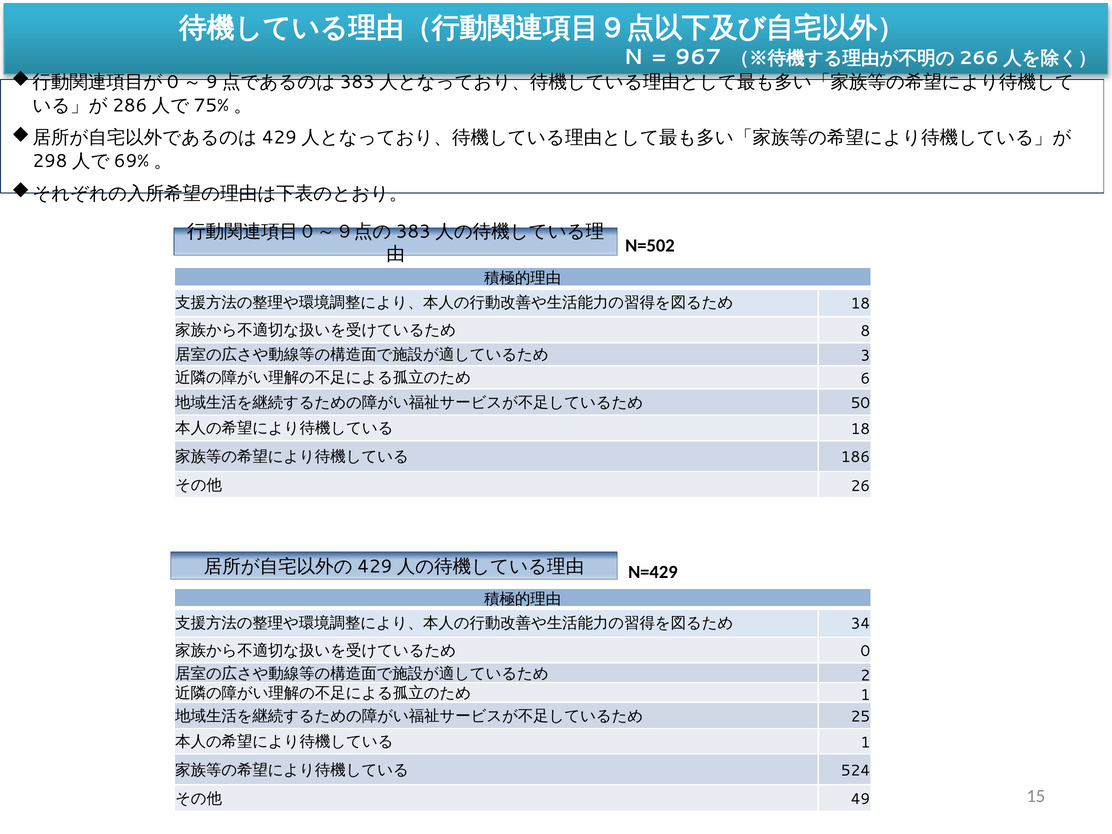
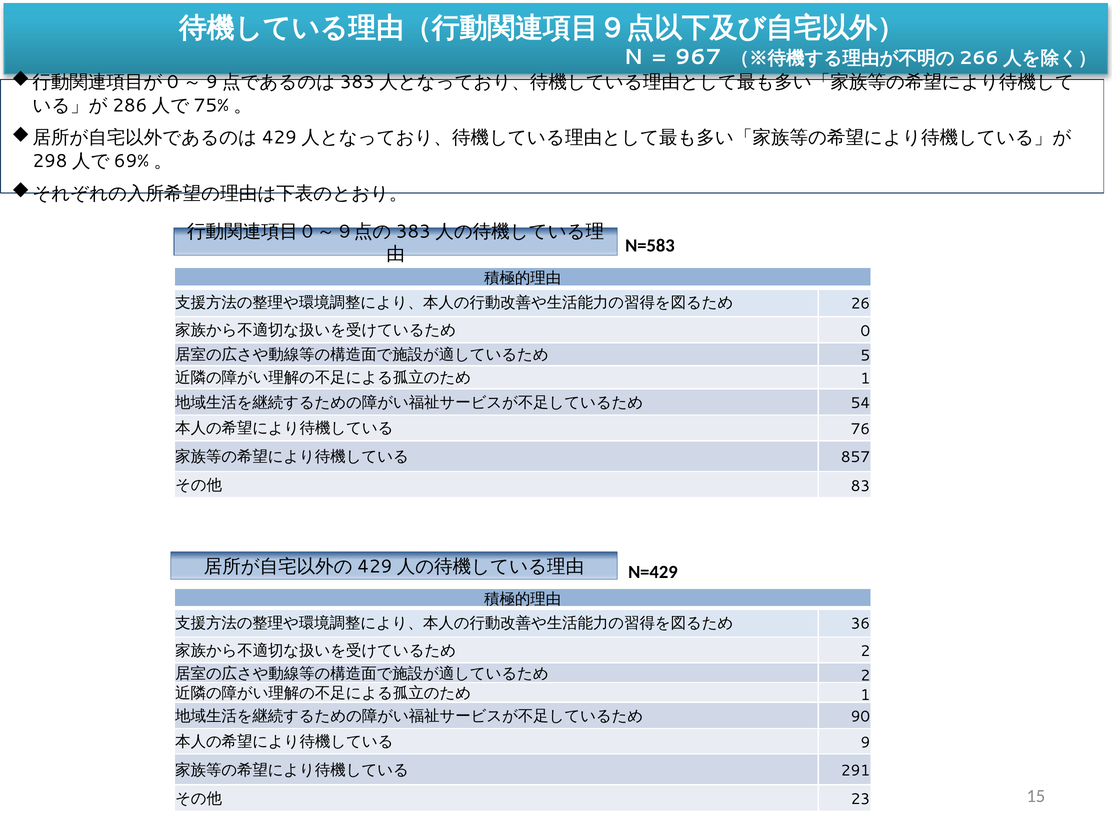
N=502: N=502 -> N=583
18 at (860, 304): 18 -> 26
8: 8 -> 0
3: 3 -> 5
6 at (865, 379): 6 -> 1
50: 50 -> 54
18 at (860, 429): 18 -> 76
186: 186 -> 857
26: 26 -> 83
34: 34 -> 36
0 at (865, 651): 0 -> 2
25: 25 -> 90
1 at (865, 743): 1 -> 9
524: 524 -> 291
49: 49 -> 23
